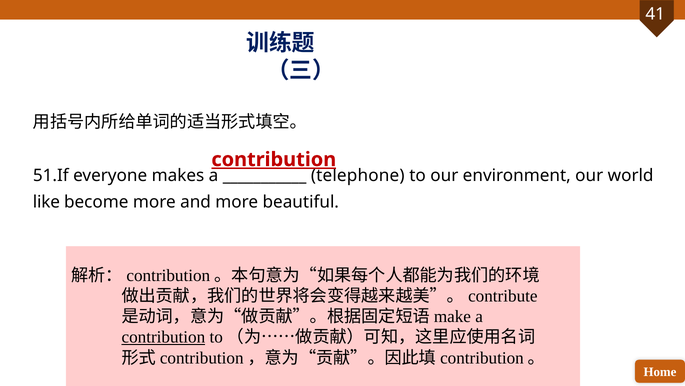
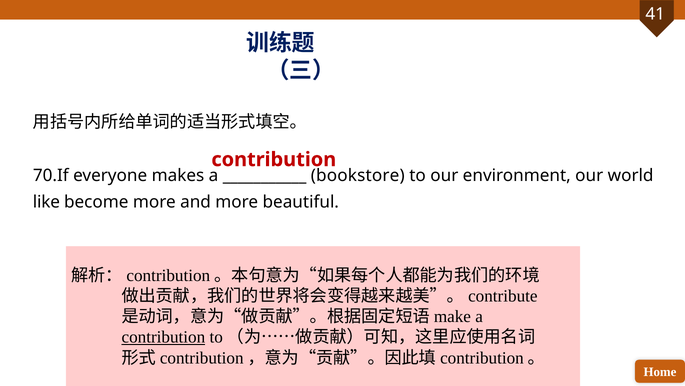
contribution at (274, 159) underline: present -> none
51.If: 51.If -> 70.If
telephone: telephone -> bookstore
